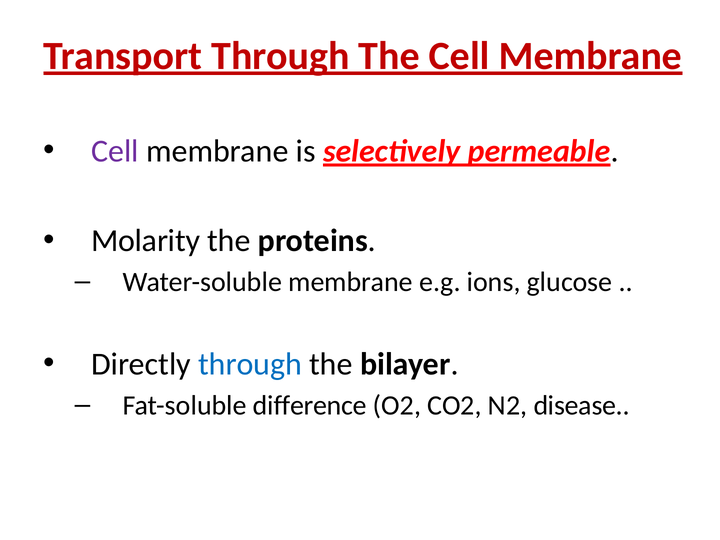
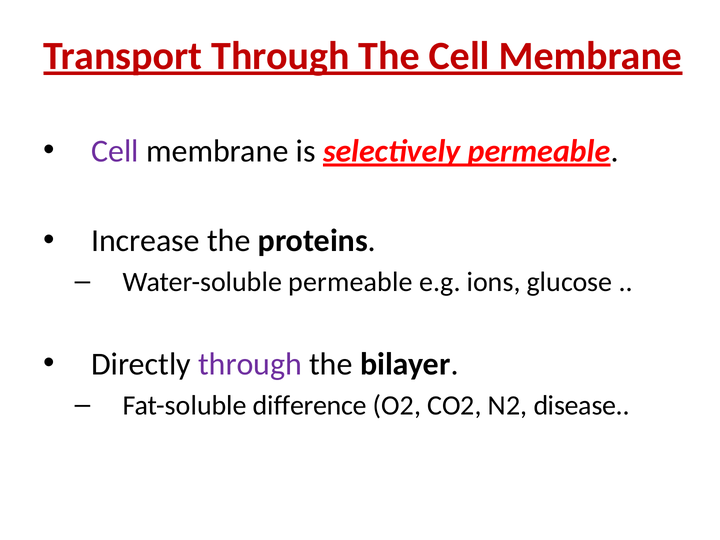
Molarity: Molarity -> Increase
Water-soluble membrane: membrane -> permeable
through at (250, 364) colour: blue -> purple
